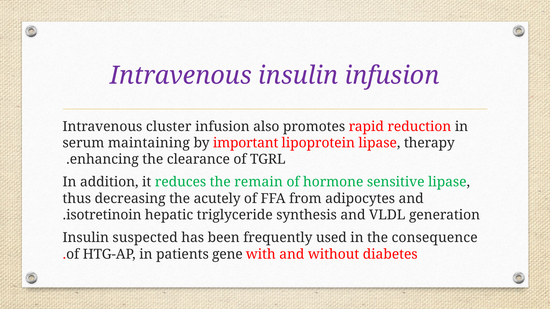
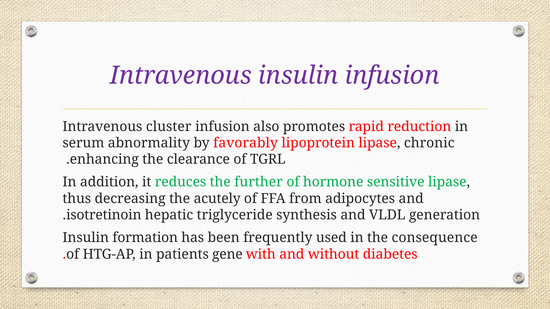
maintaining: maintaining -> abnormality
important: important -> favorably
therapy: therapy -> chronic
remain: remain -> further
suspected: suspected -> formation
